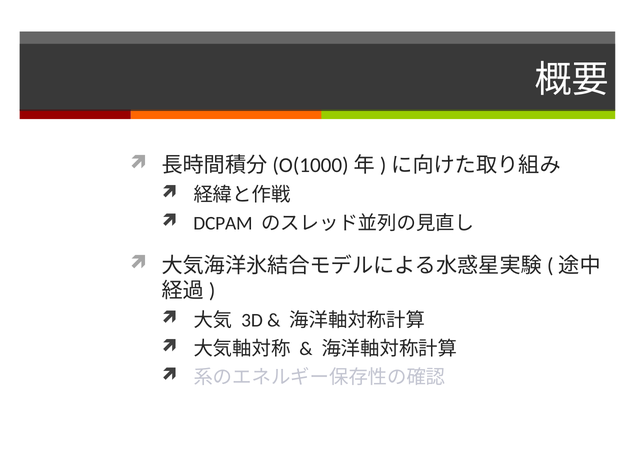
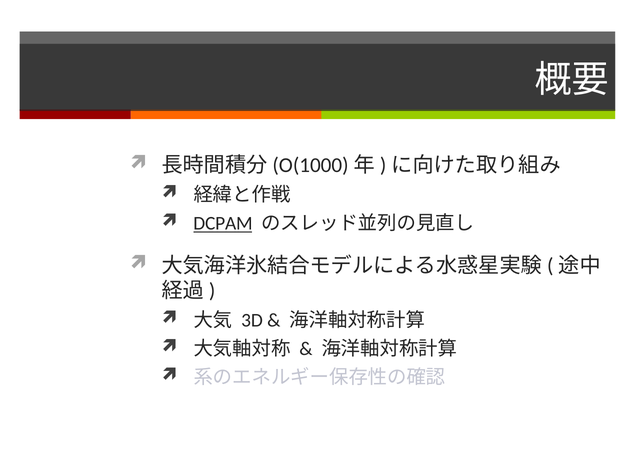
DCPAM underline: none -> present
